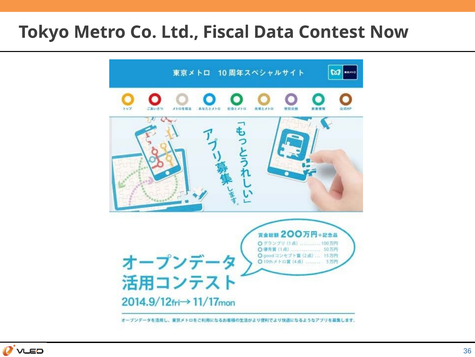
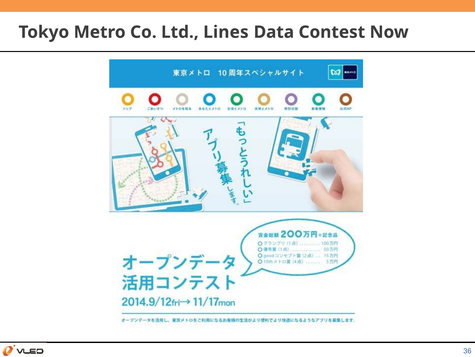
Fiscal: Fiscal -> Lines
